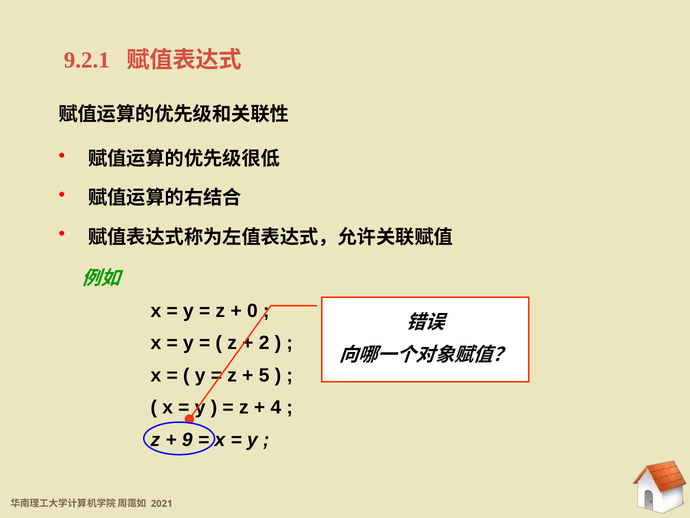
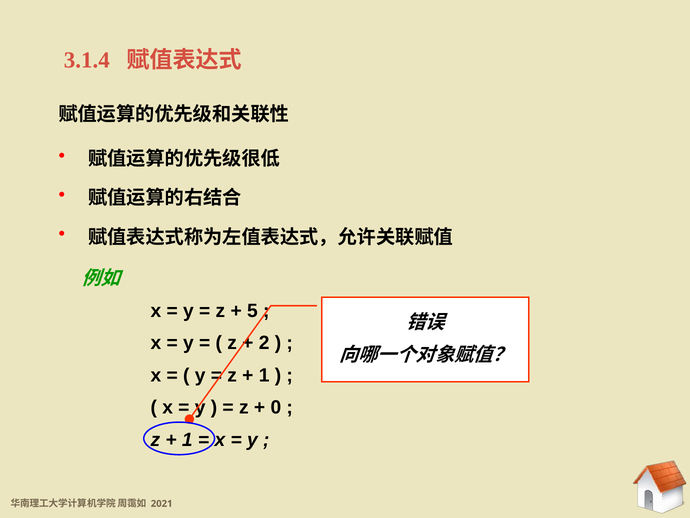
9.2.1: 9.2.1 -> 3.1.4
0: 0 -> 5
5 at (264, 375): 5 -> 1
4: 4 -> 0
9 at (187, 439): 9 -> 1
